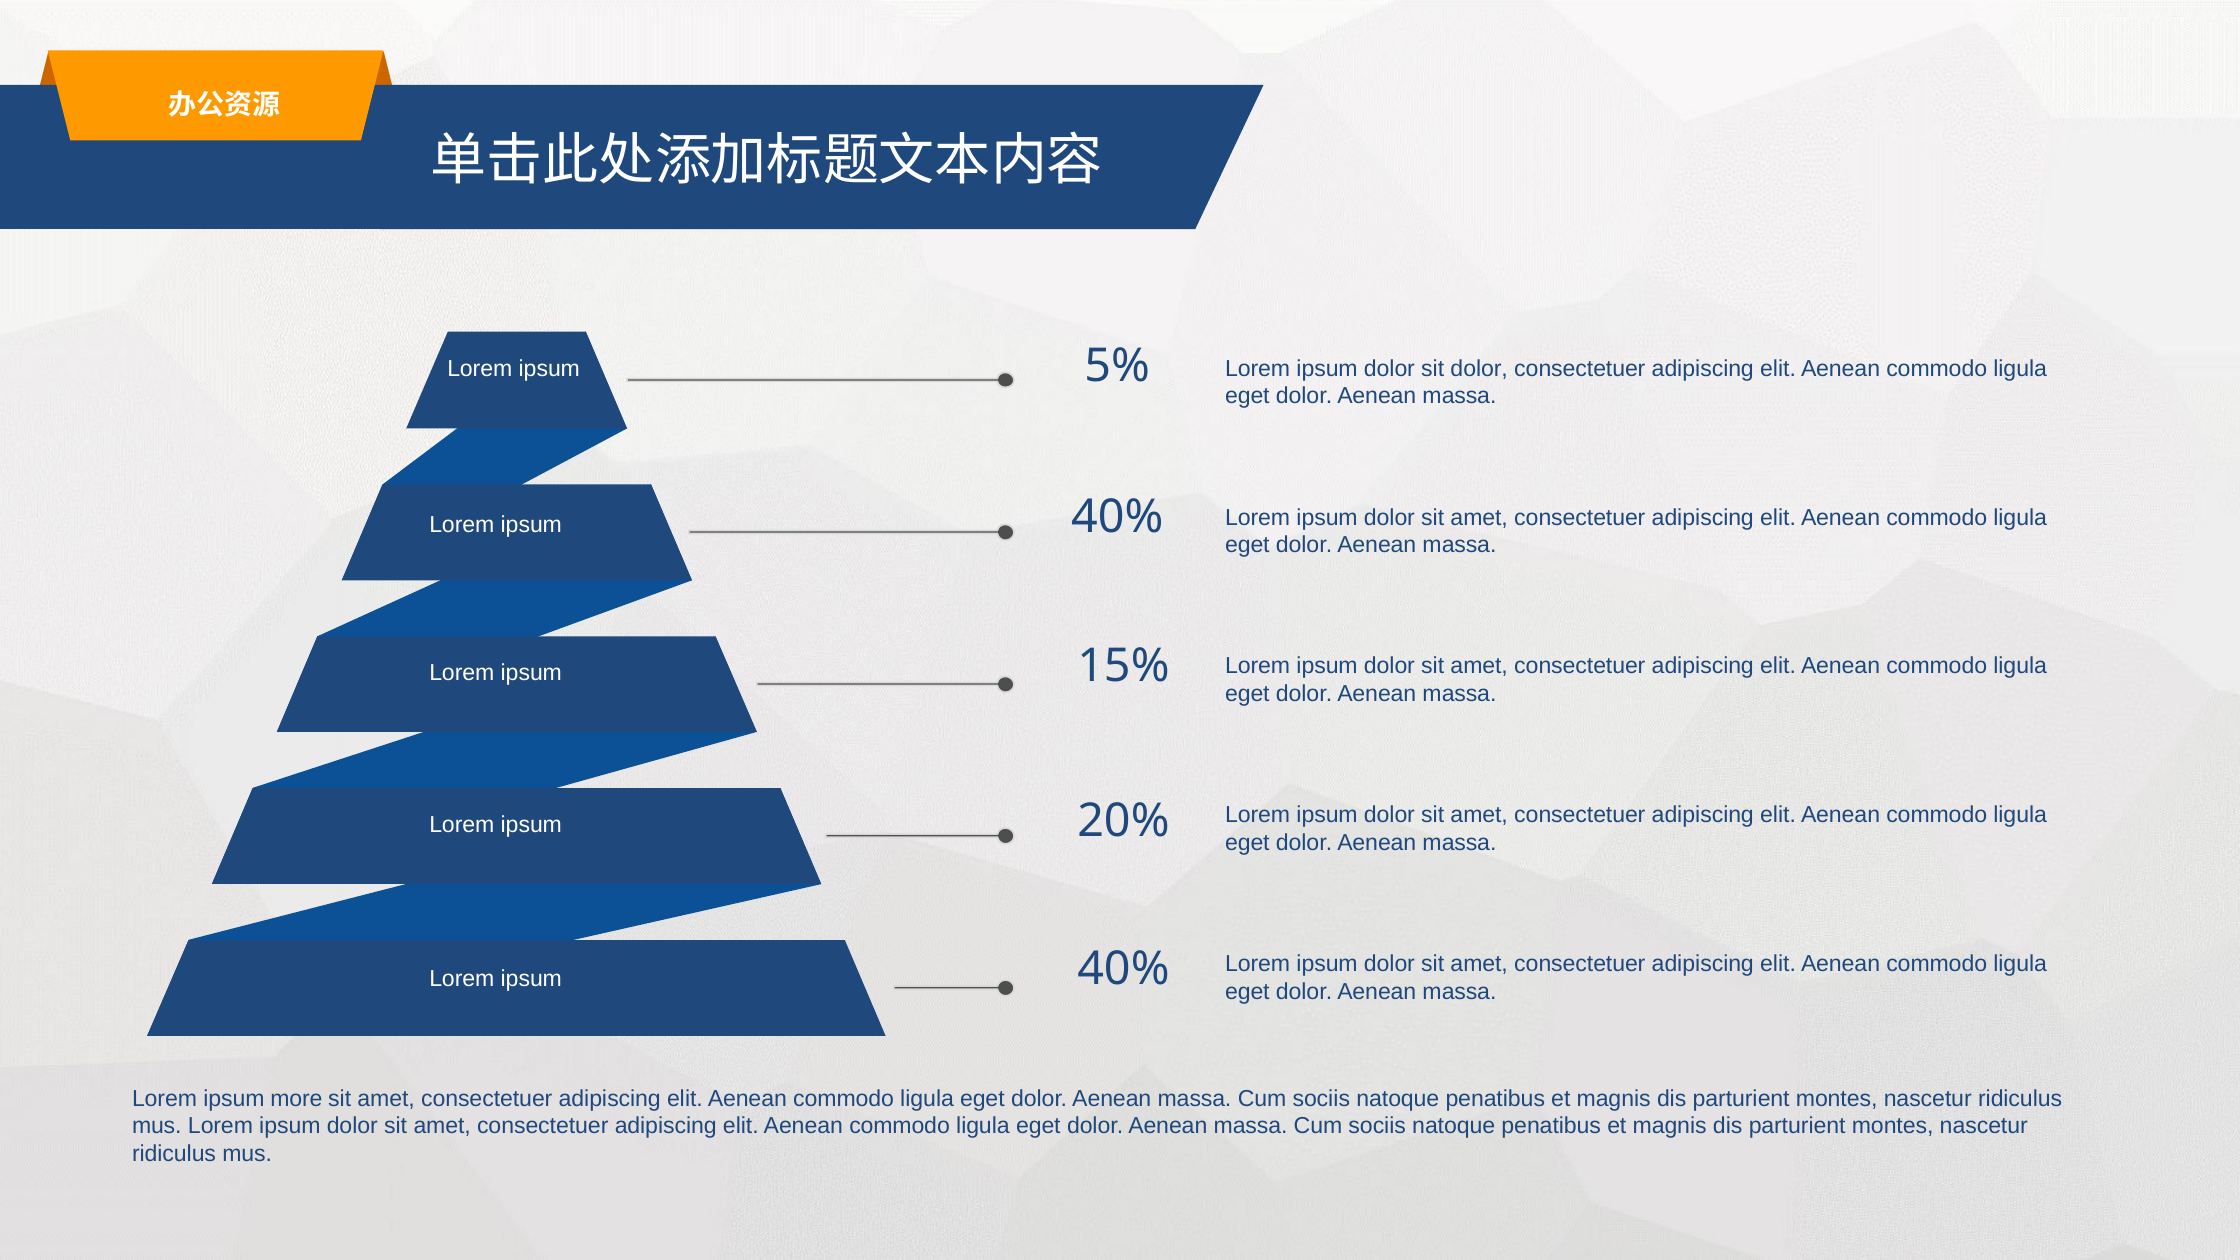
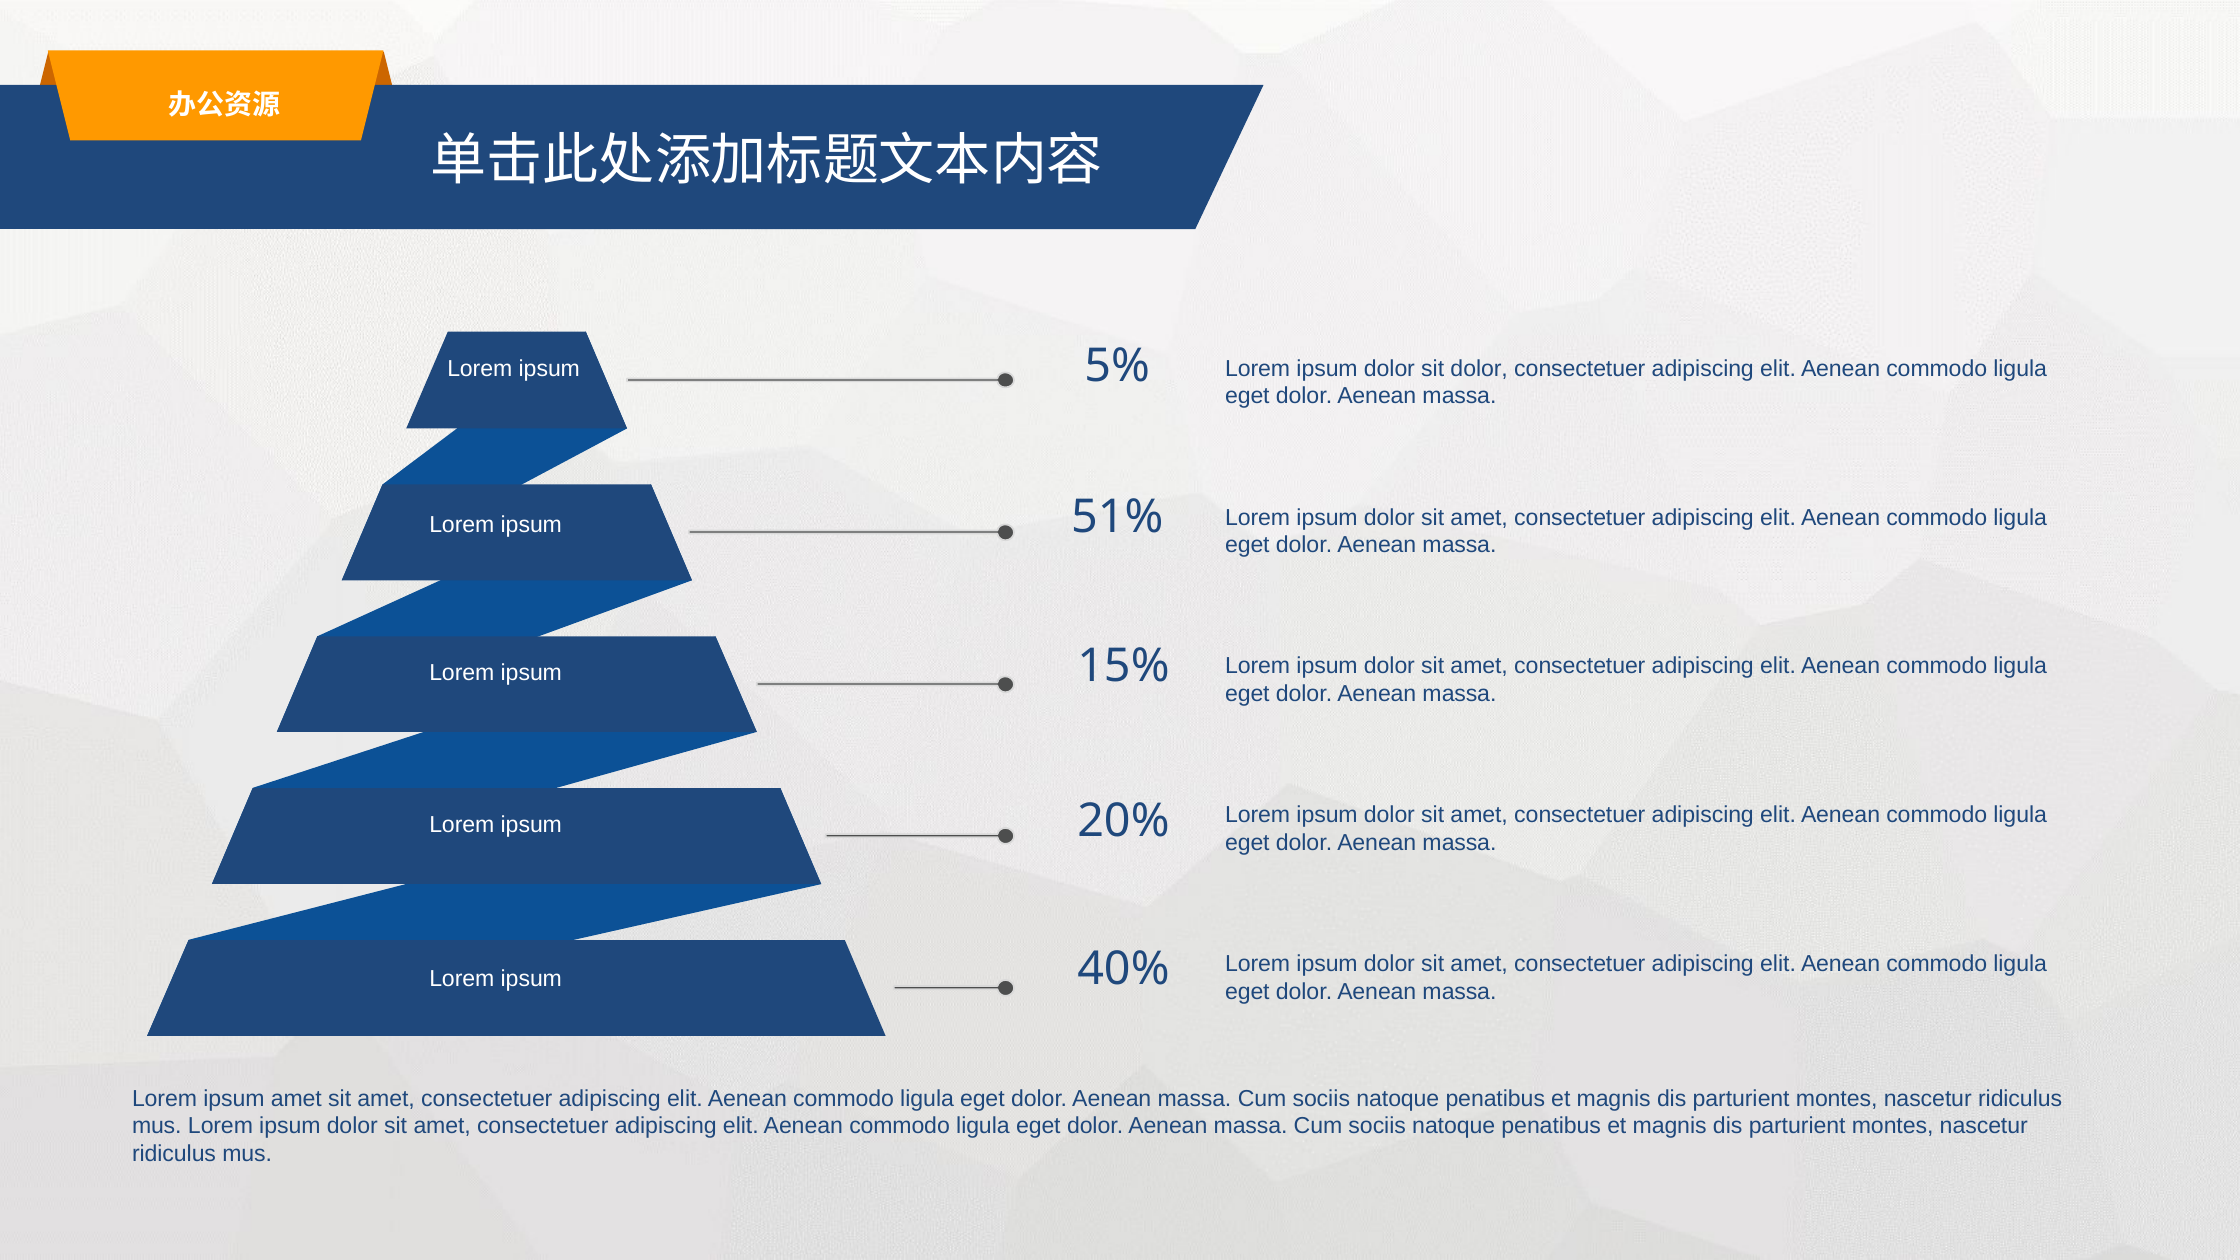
40% at (1117, 517): 40% -> 51%
ipsum more: more -> amet
